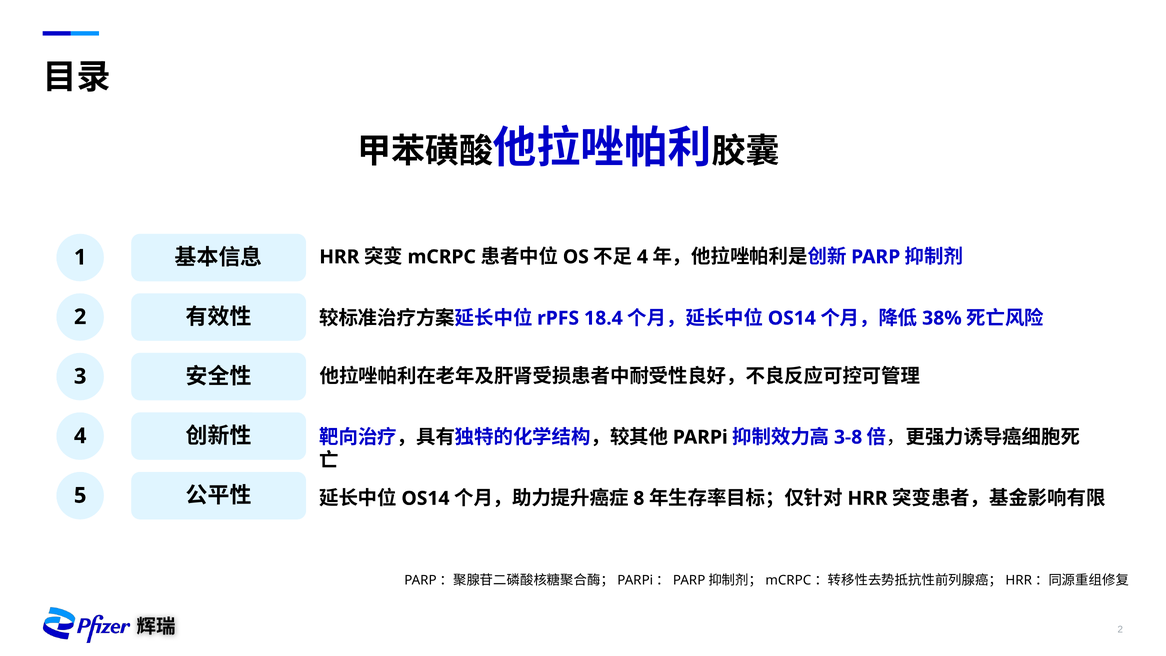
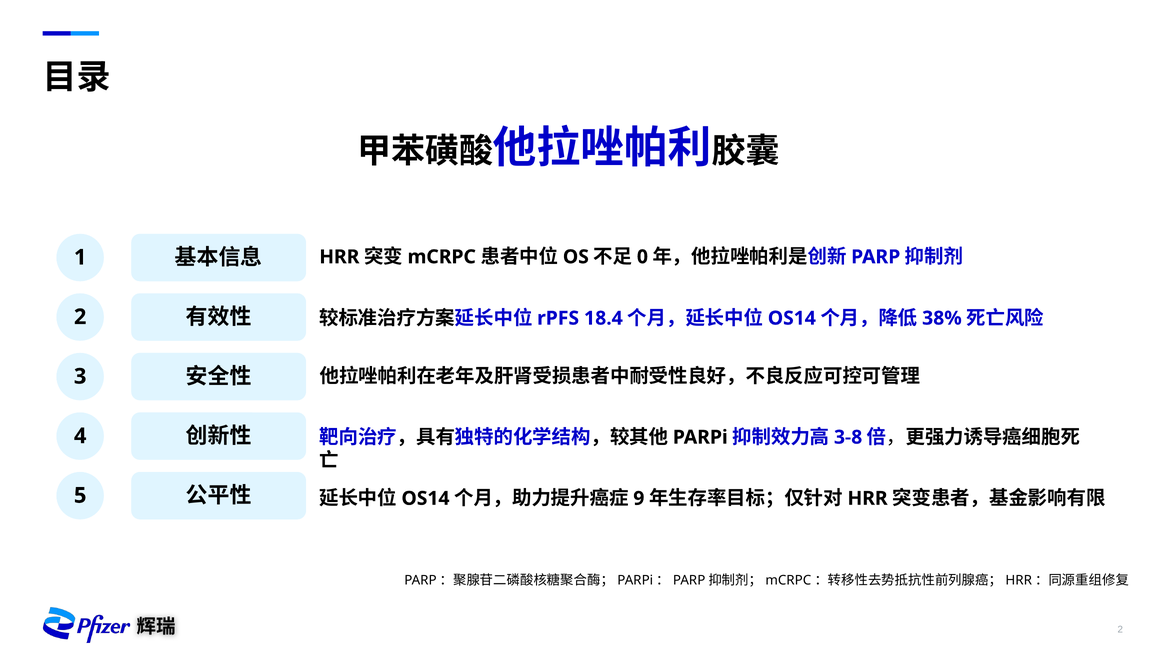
4 at (642, 257): 4 -> 0
8: 8 -> 9
